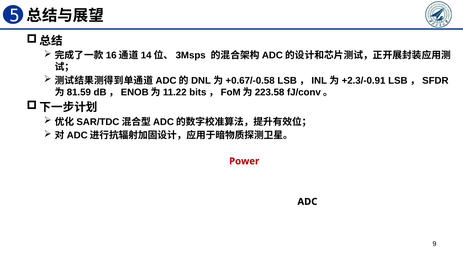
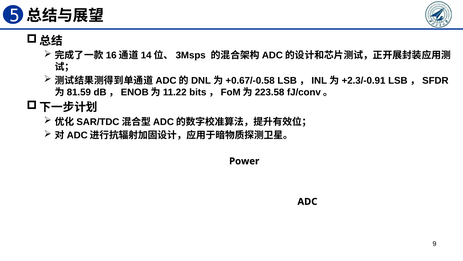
Power colour: red -> black
